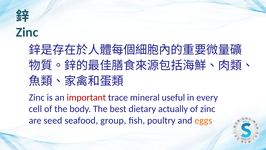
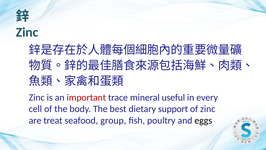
actually: actually -> support
seed: seed -> treat
eggs colour: orange -> black
